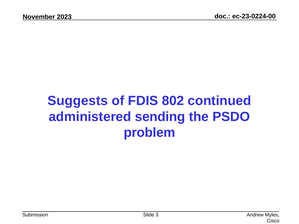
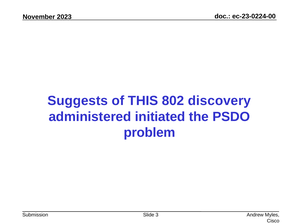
FDIS: FDIS -> THIS
continued: continued -> discovery
sending: sending -> initiated
